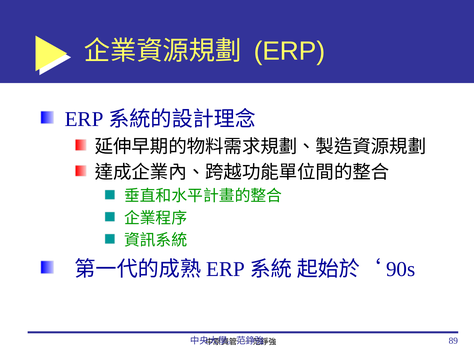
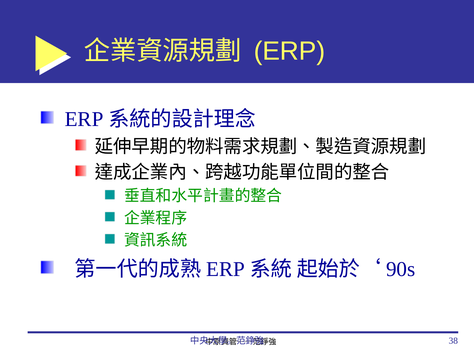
89: 89 -> 38
